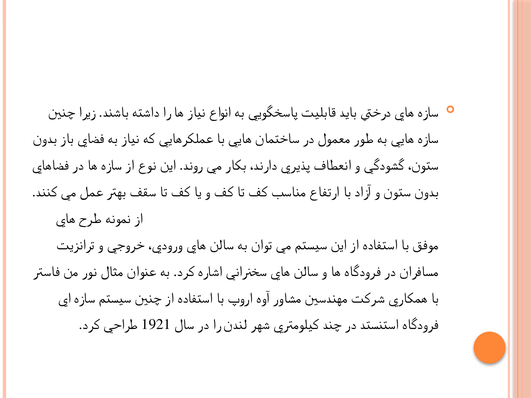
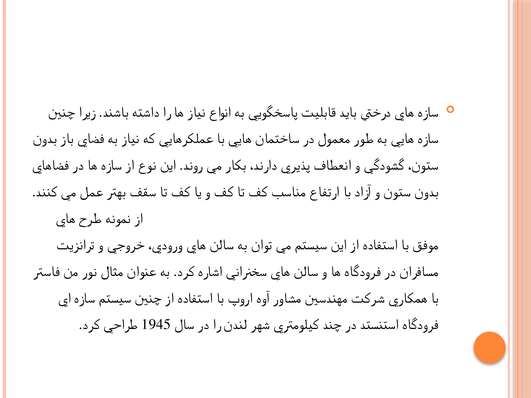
1921: 1921 -> 1945
